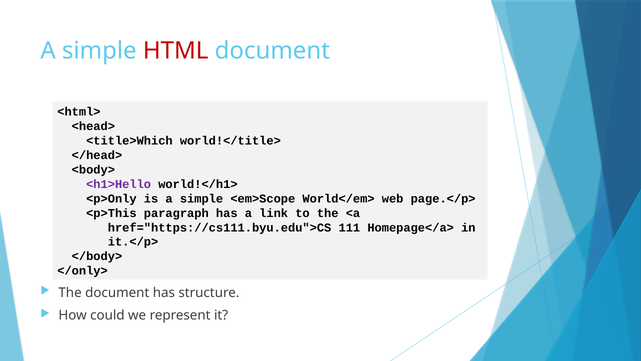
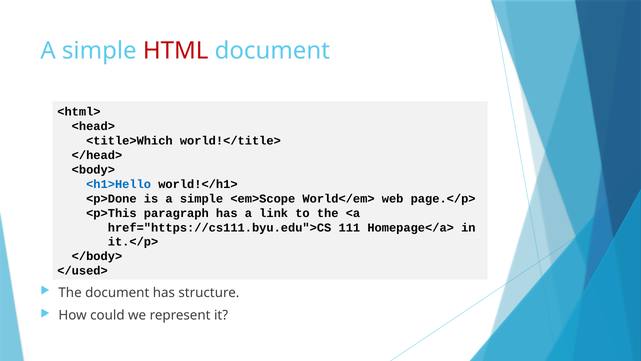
<h1>Hello colour: purple -> blue
<p>Only: <p>Only -> <p>Done
</only>: </only> -> </used>
